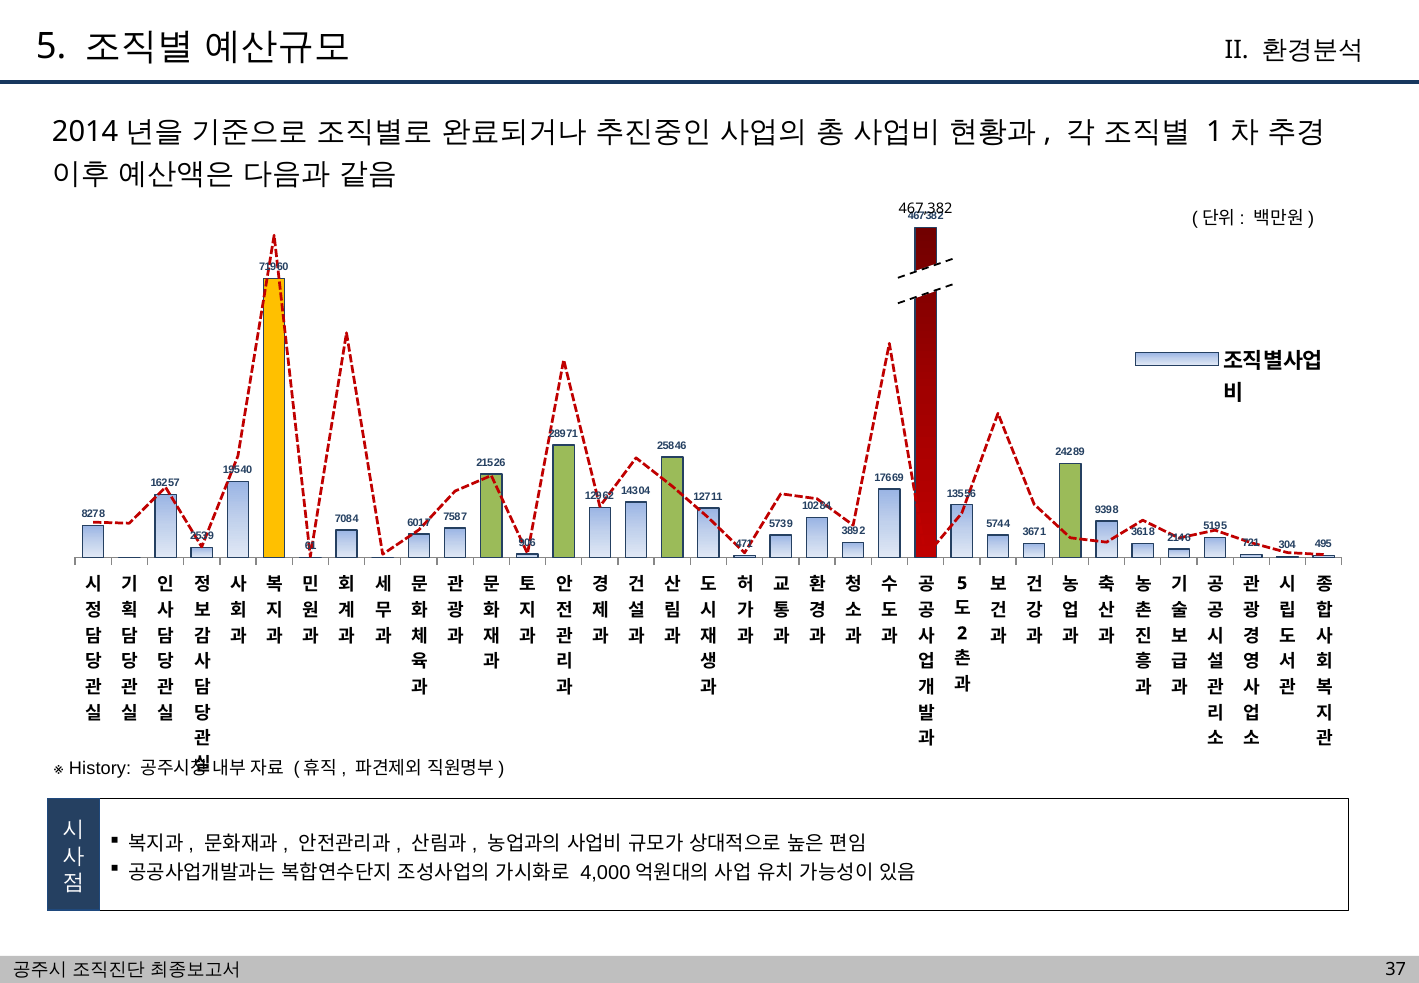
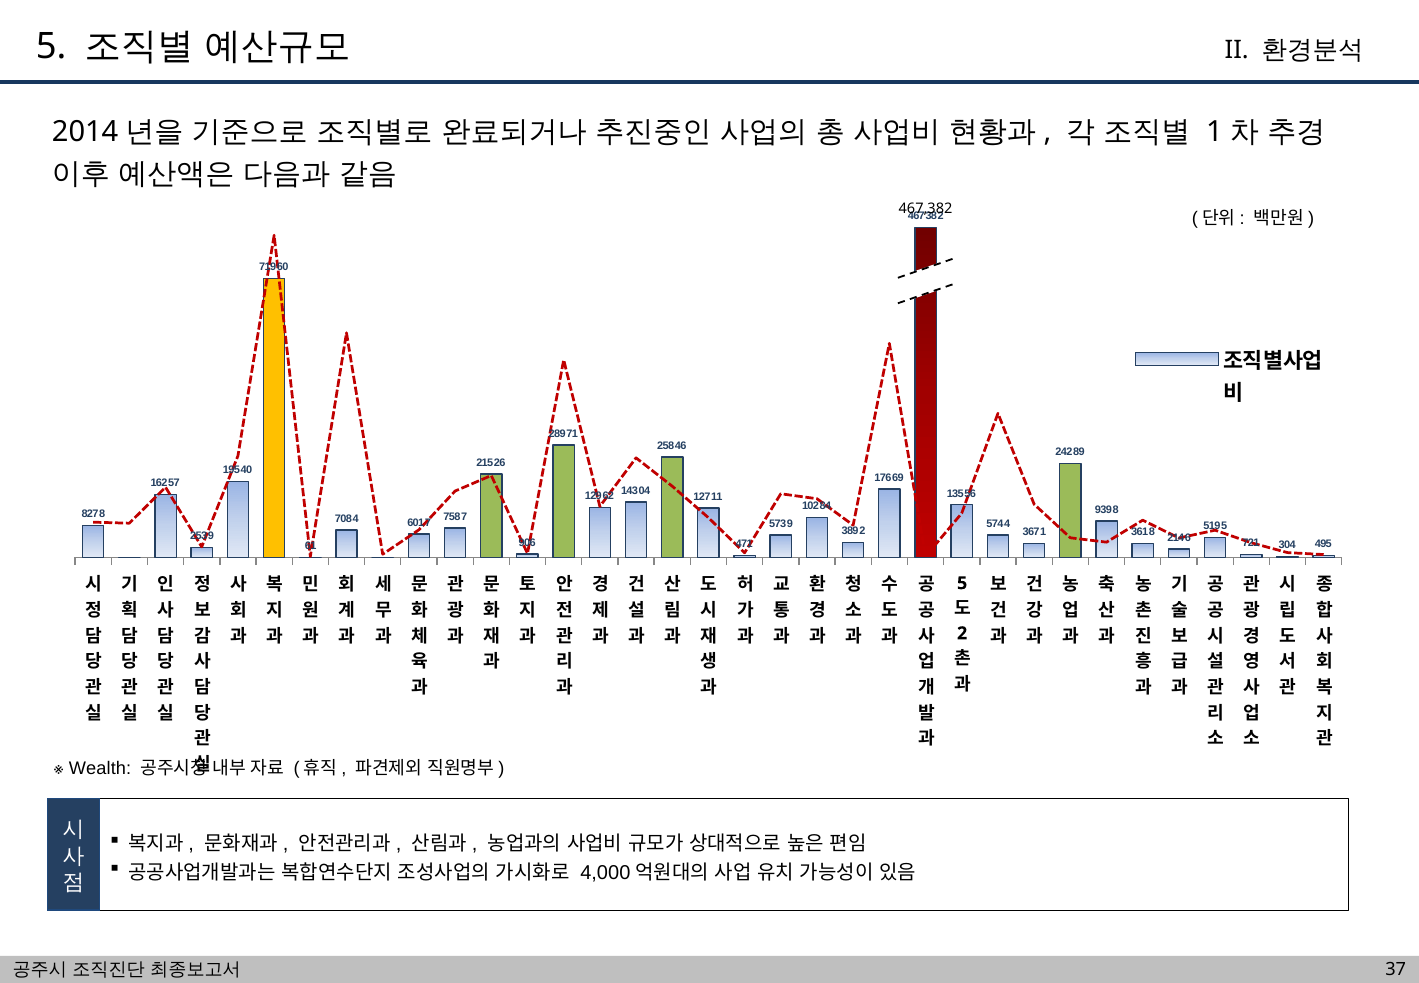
History: History -> Wealth
